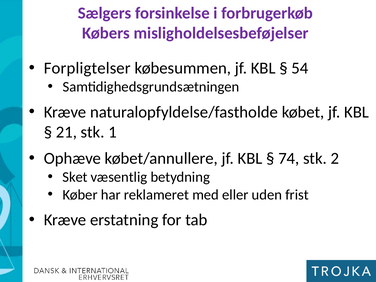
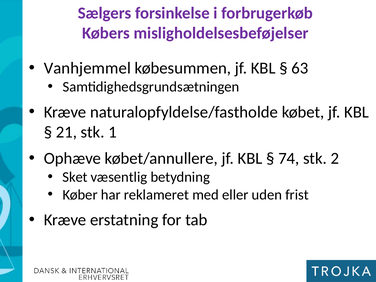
Forpligtelser: Forpligtelser -> Vanhjemmel
54: 54 -> 63
